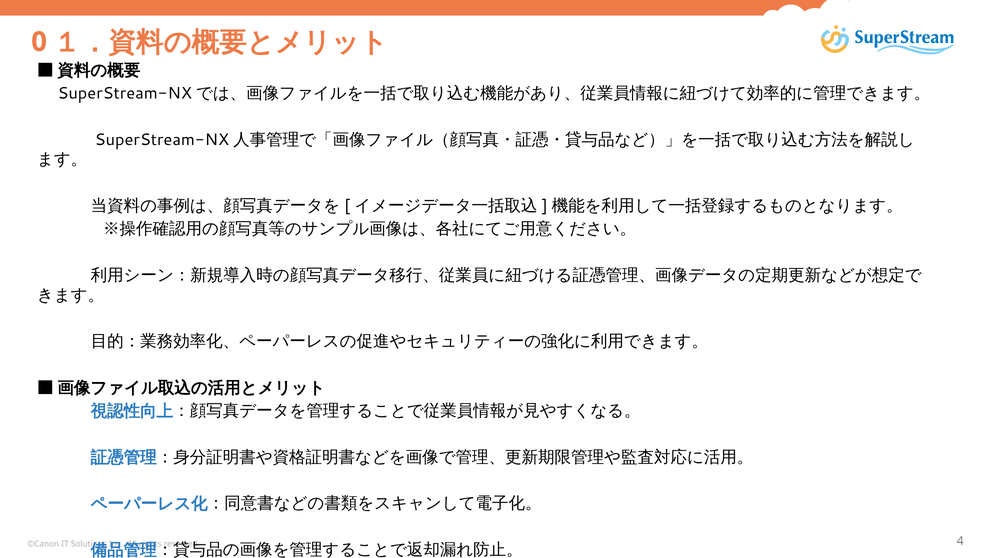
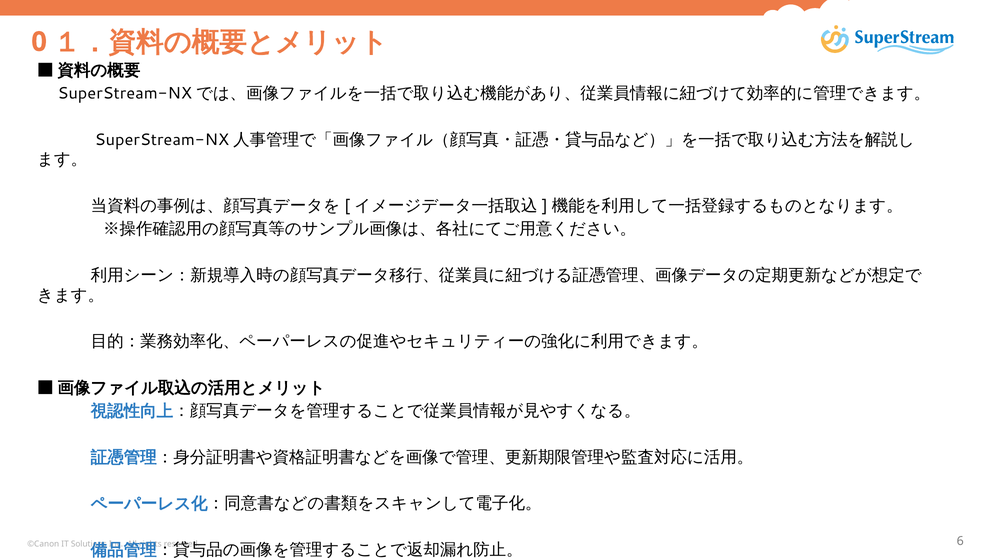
4: 4 -> 6
